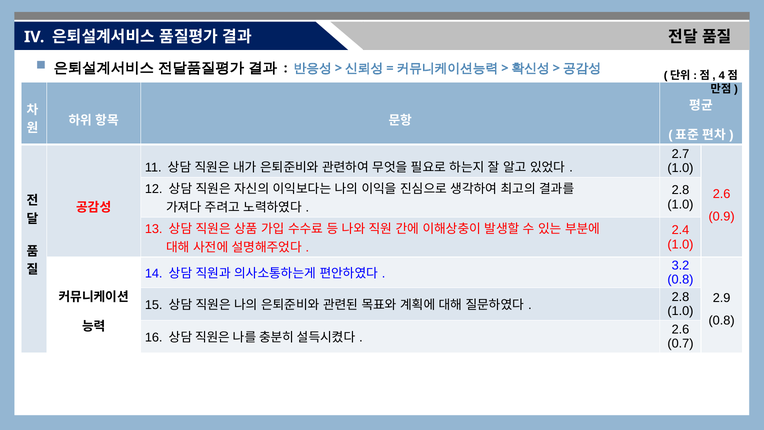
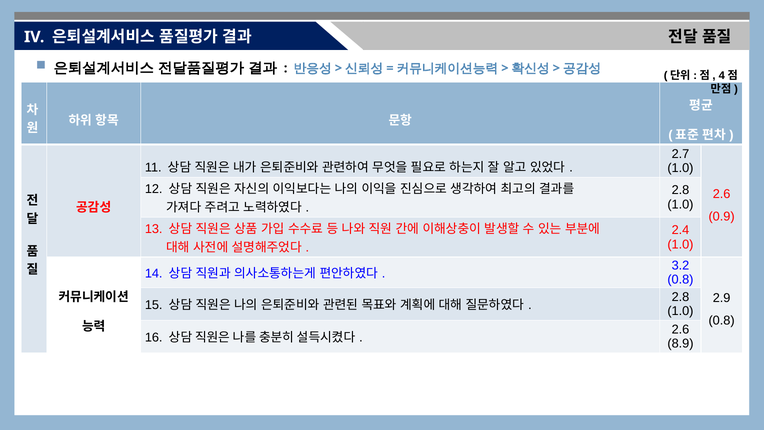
0.7: 0.7 -> 8.9
